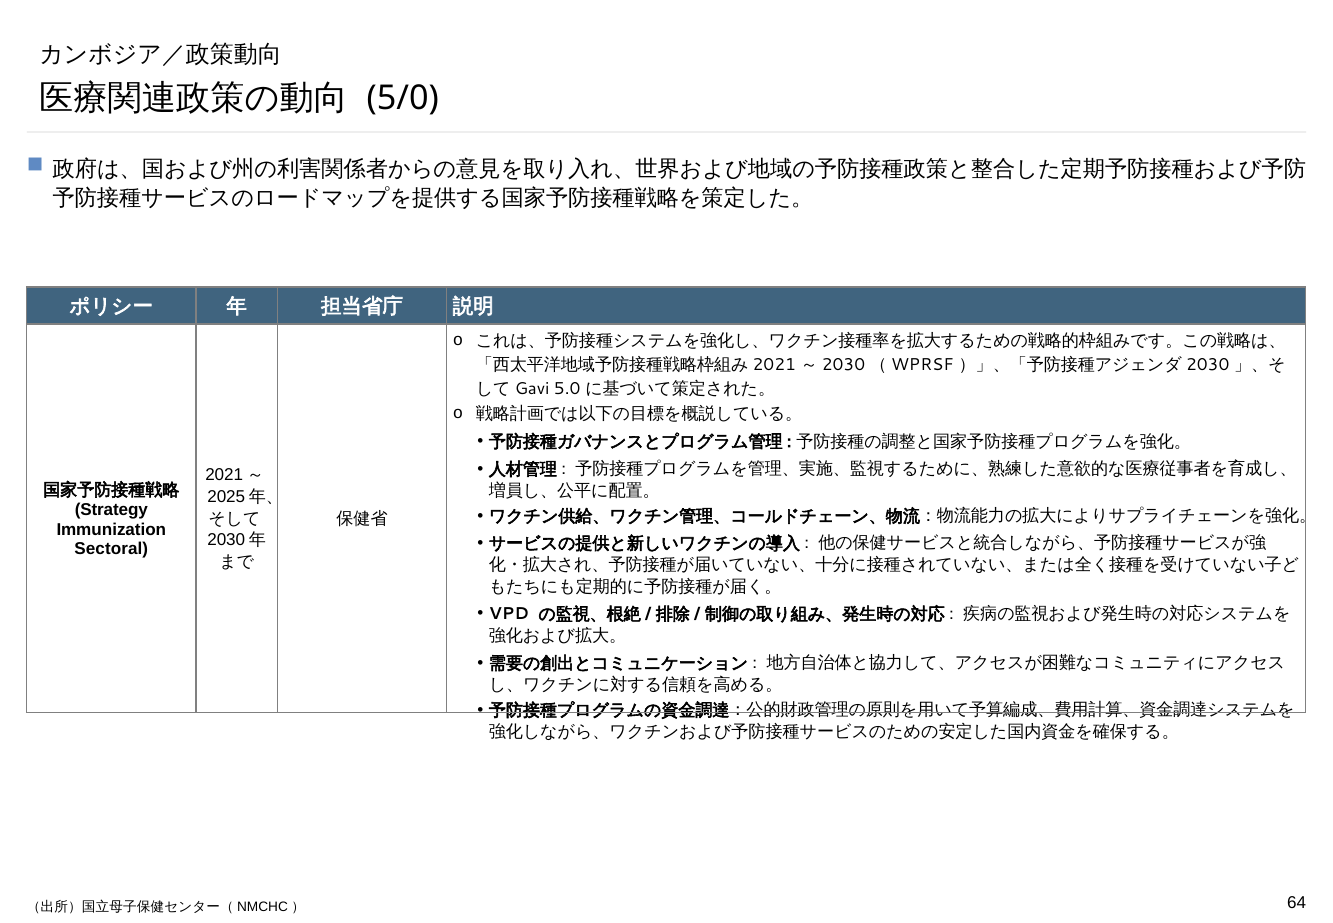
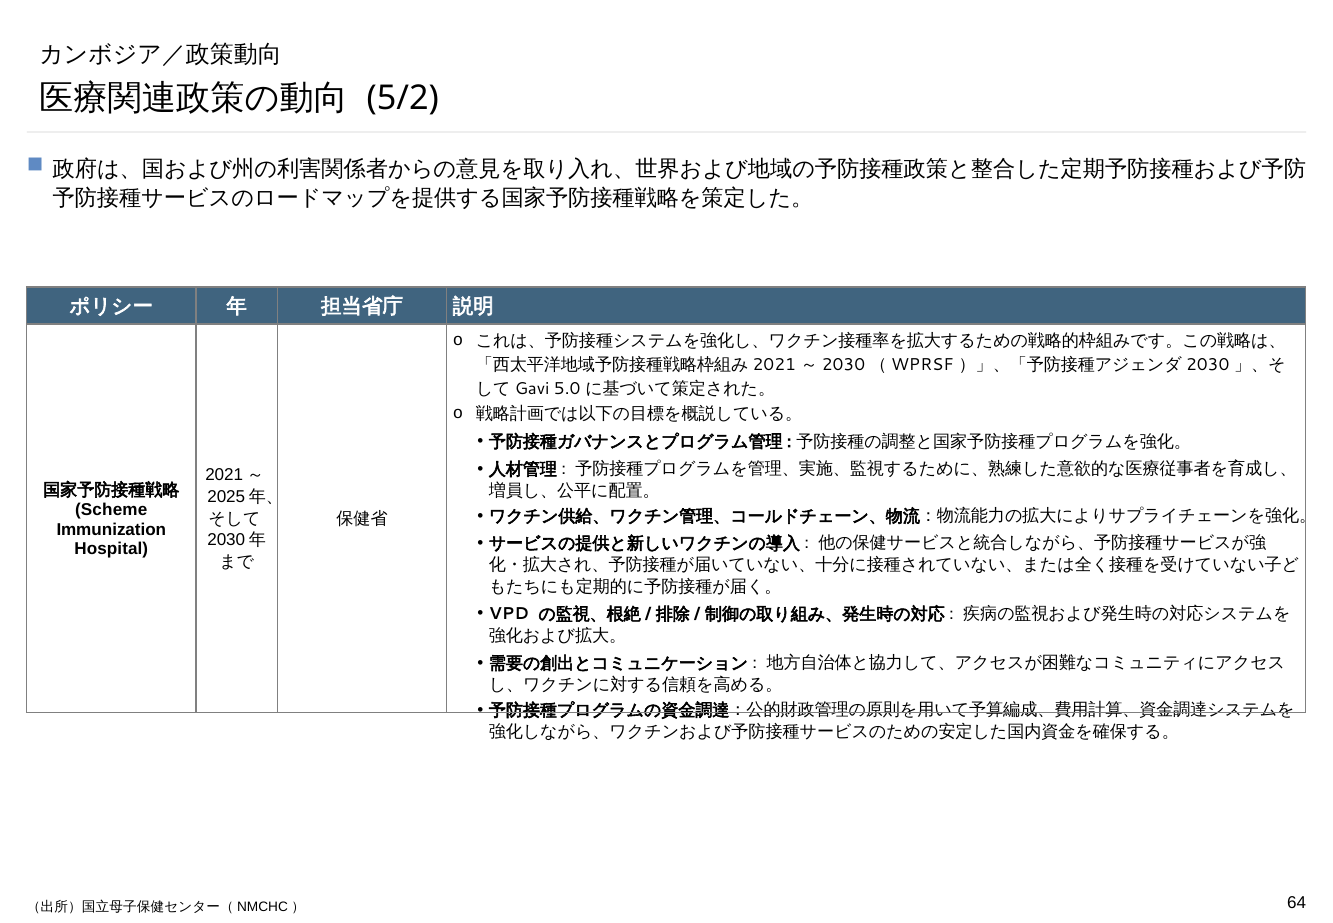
5/0: 5/0 -> 5/2
Strategy: Strategy -> Scheme
Sectoral: Sectoral -> Hospital
